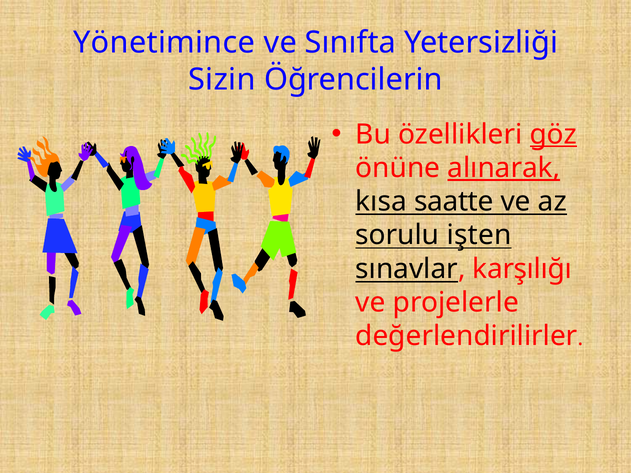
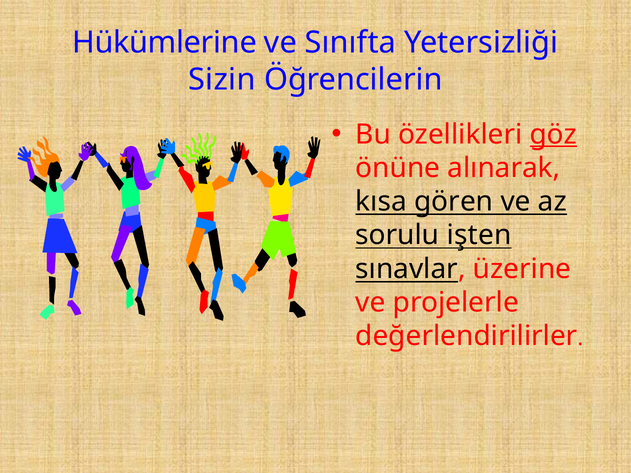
Yönetimince: Yönetimince -> Hükümlerine
alınarak underline: present -> none
saatte: saatte -> gören
karşılığı: karşılığı -> üzerine
